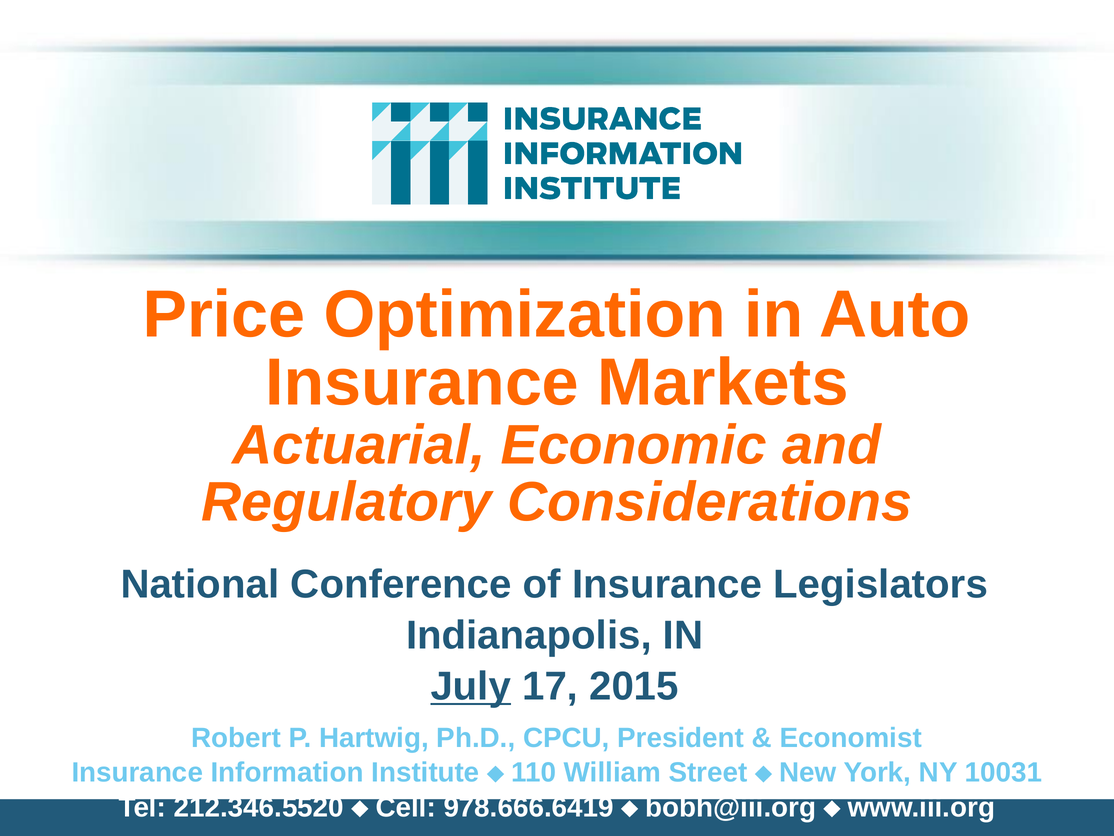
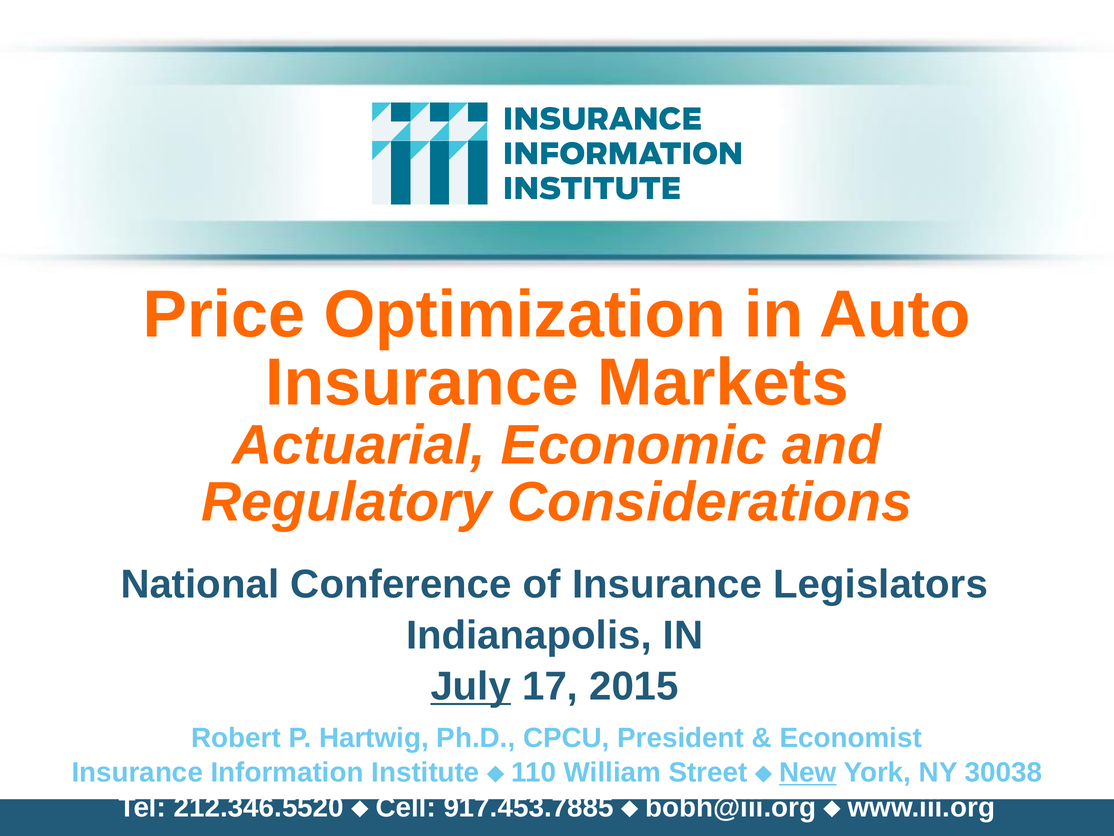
New underline: none -> present
10031: 10031 -> 30038
978.666.6419: 978.666.6419 -> 917.453.7885
